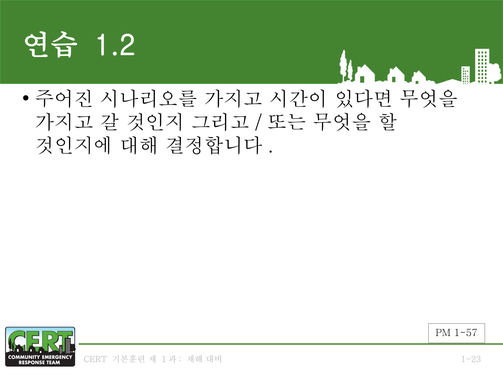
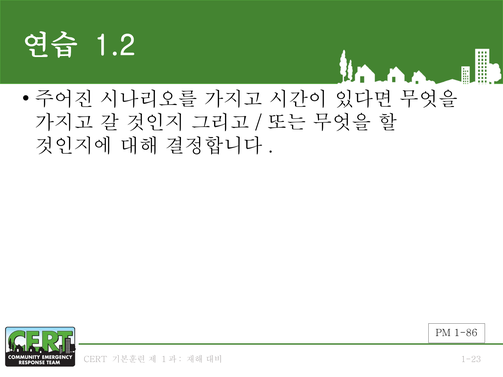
1-57: 1-57 -> 1-86
